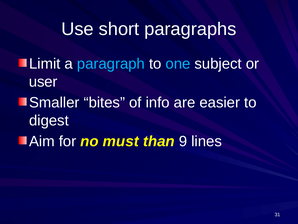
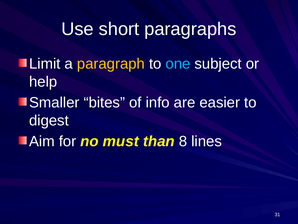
paragraph colour: light blue -> yellow
user: user -> help
9: 9 -> 8
